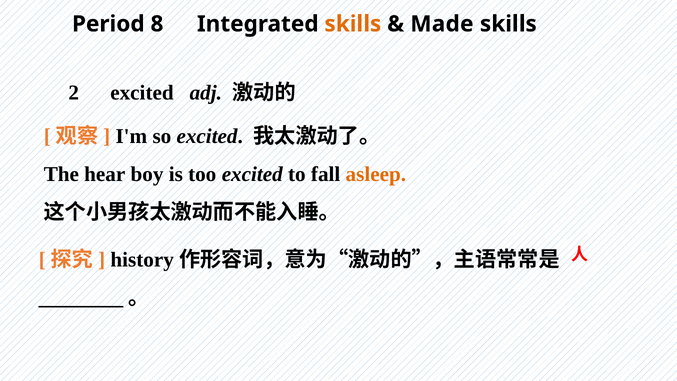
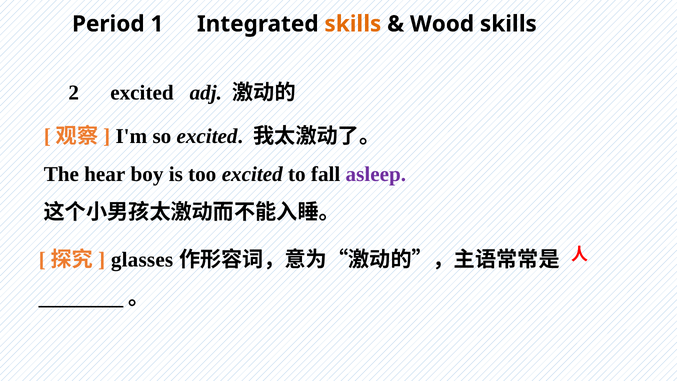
8: 8 -> 1
Made: Made -> Wood
asleep colour: orange -> purple
history: history -> glasses
